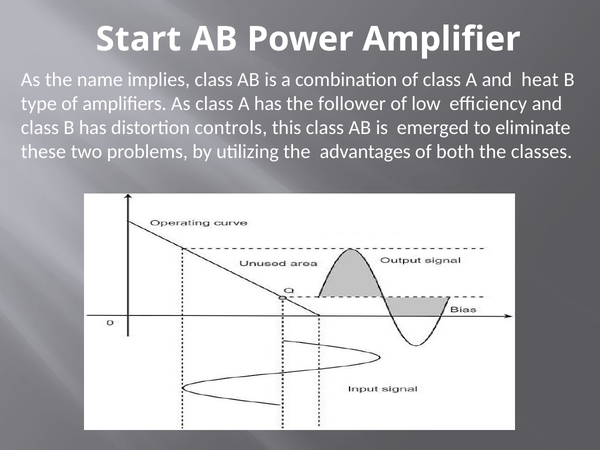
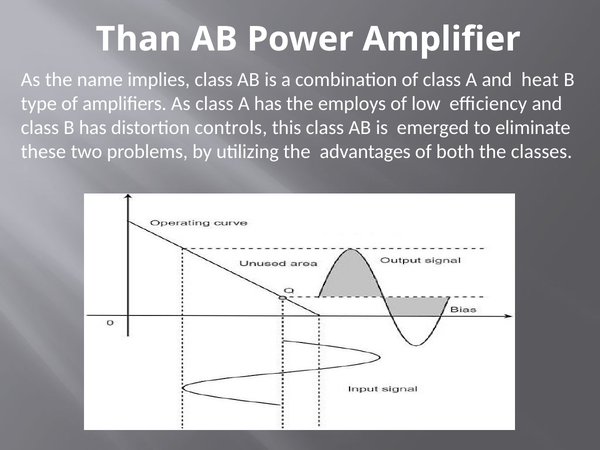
Start: Start -> Than
follower: follower -> employs
